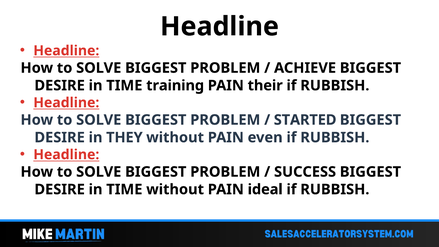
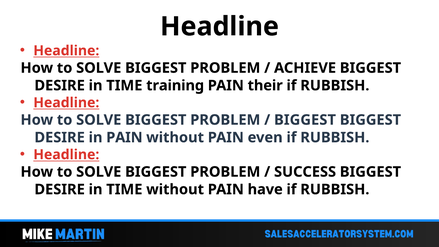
STARTED at (305, 120): STARTED -> BIGGEST
in THEY: THEY -> PAIN
ideal: ideal -> have
